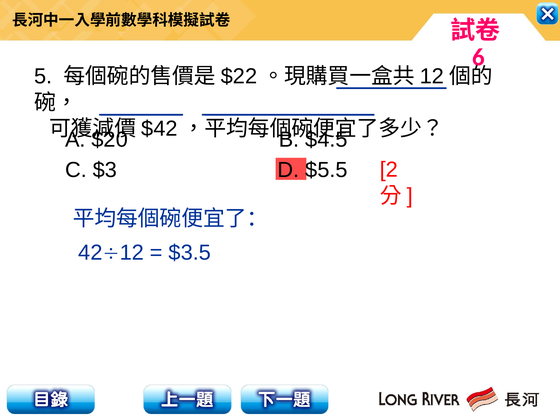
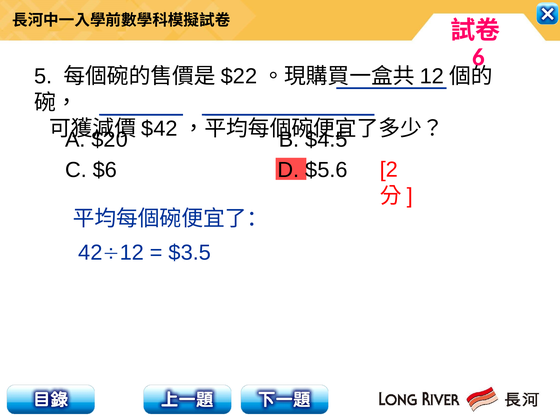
$3: $3 -> $6
$5.5: $5.5 -> $5.6
